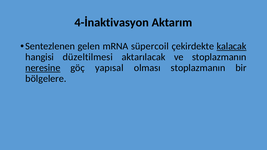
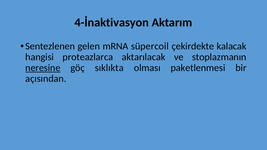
kalacak underline: present -> none
düzeltilmesi: düzeltilmesi -> proteazlarca
yapısal: yapısal -> sıklıkta
olması stoplazmanın: stoplazmanın -> paketlenmesi
bölgelere: bölgelere -> açısından
